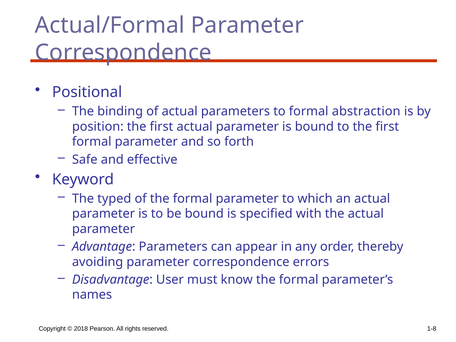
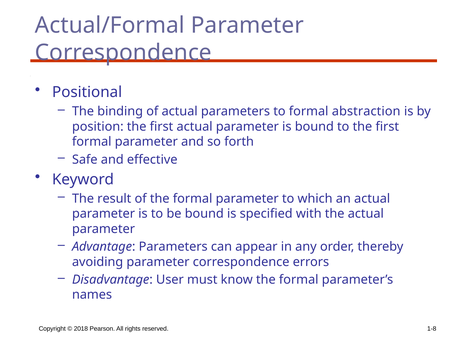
typed: typed -> result
